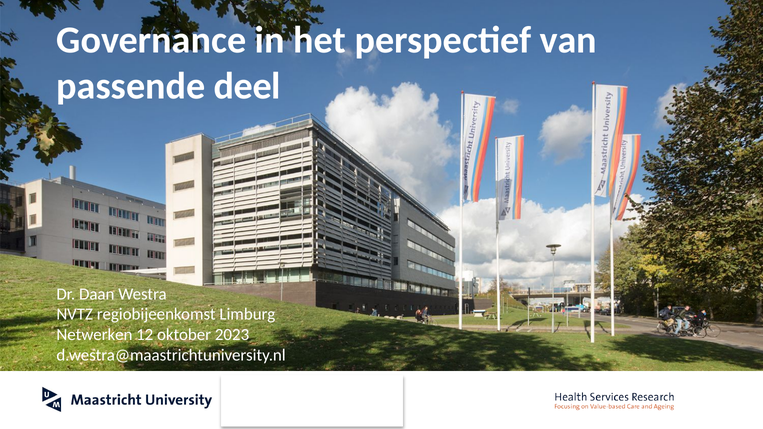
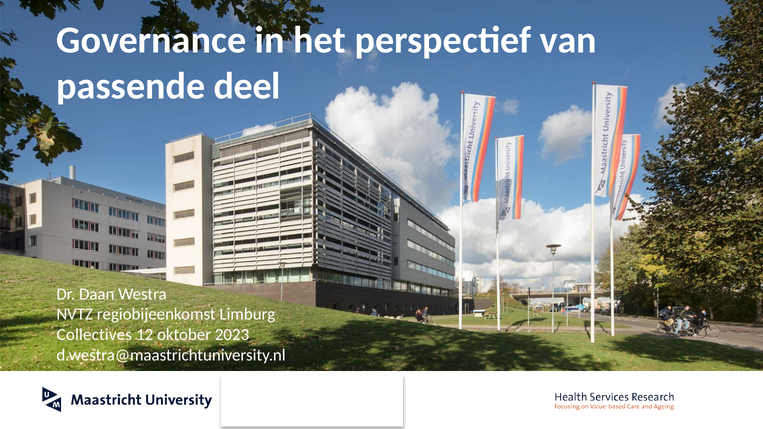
Netwerken: Netwerken -> Collectives
